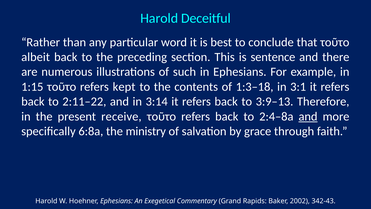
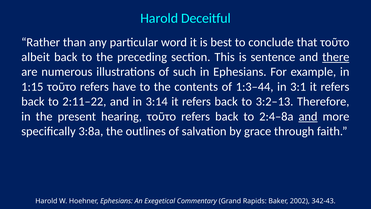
there underline: none -> present
kept: kept -> have
1:3–18: 1:3–18 -> 1:3–44
3:9–13: 3:9–13 -> 3:2–13
receive: receive -> hearing
6:8a: 6:8a -> 3:8a
ministry: ministry -> outlines
